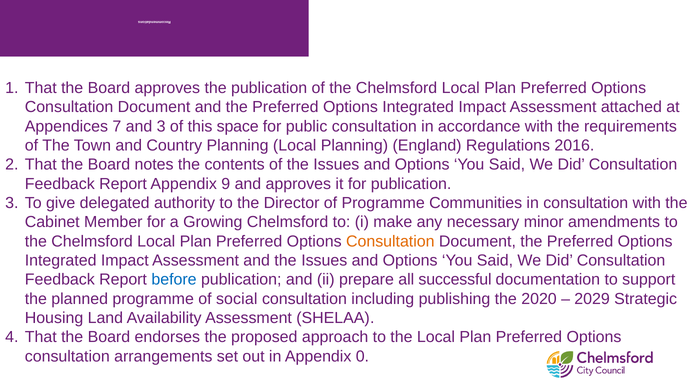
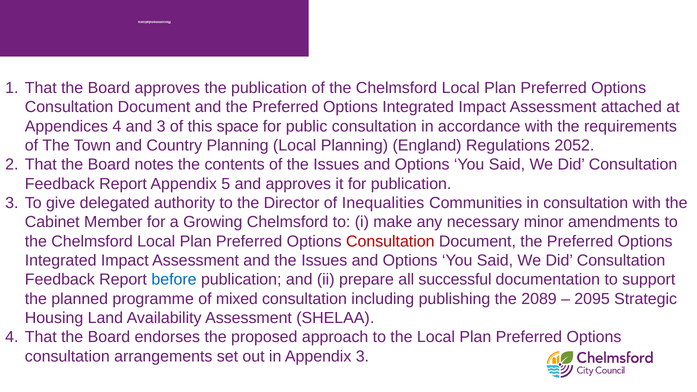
Appendices 7: 7 -> 4
2016: 2016 -> 2052
9: 9 -> 5
of Programme: Programme -> Inequalities
Consultation at (390, 241) colour: orange -> red
social: social -> mixed
2020: 2020 -> 2089
2029: 2029 -> 2095
Appendix 0: 0 -> 3
